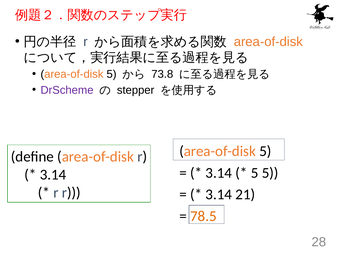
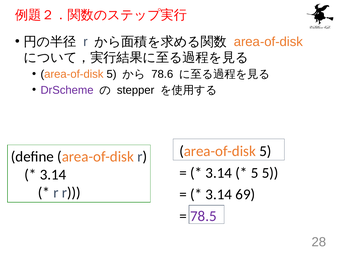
73.8: 73.8 -> 78.6
21: 21 -> 69
78.5 colour: orange -> purple
